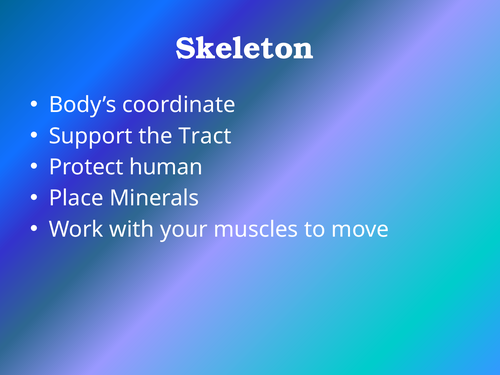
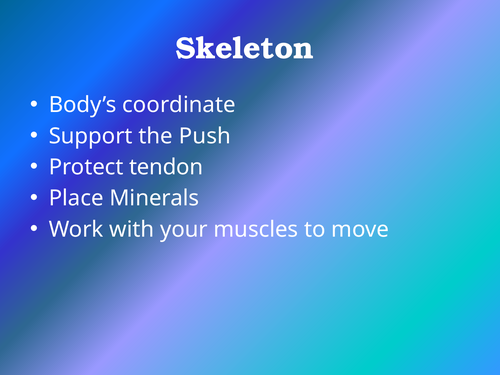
Tract: Tract -> Push
human: human -> tendon
